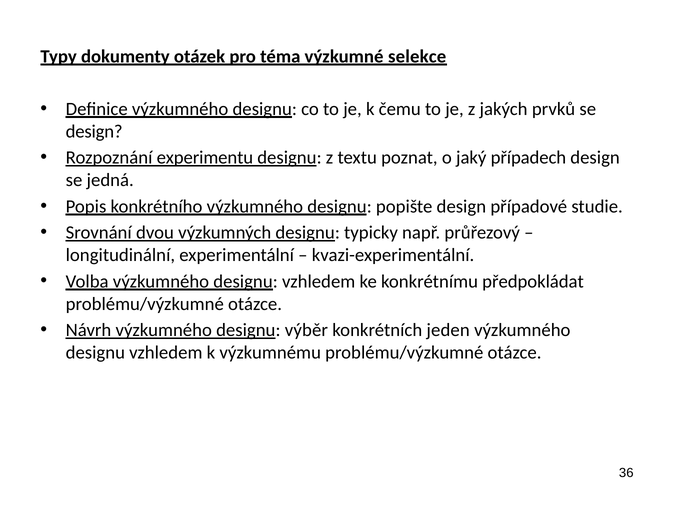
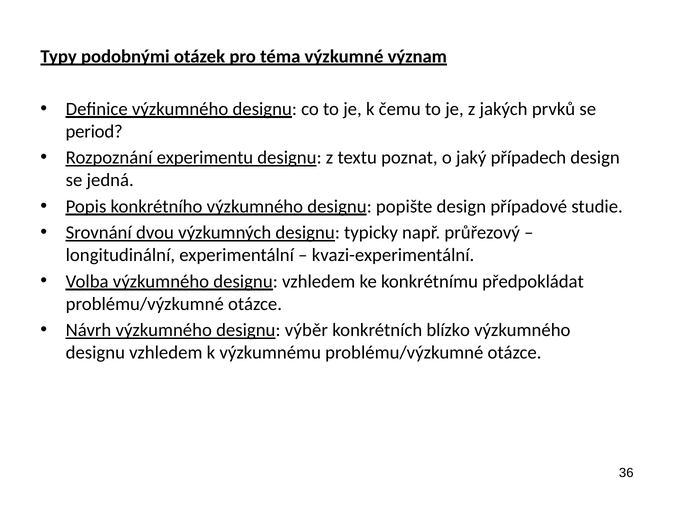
dokumenty: dokumenty -> podobnými
selekce: selekce -> význam
design at (94, 131): design -> period
jeden: jeden -> blízko
